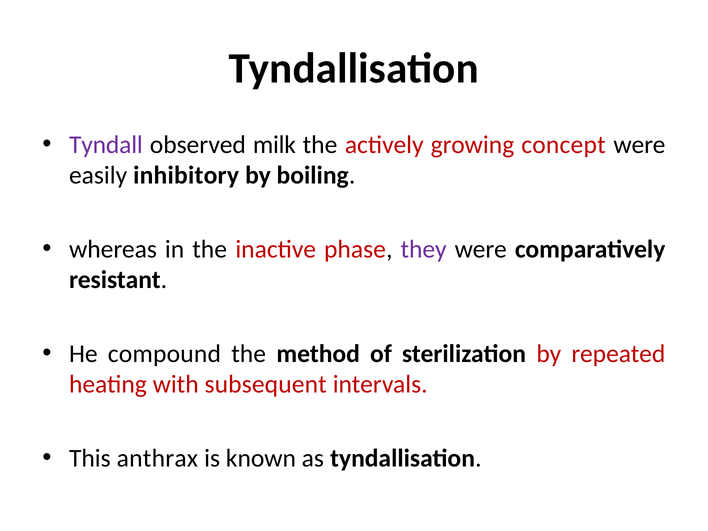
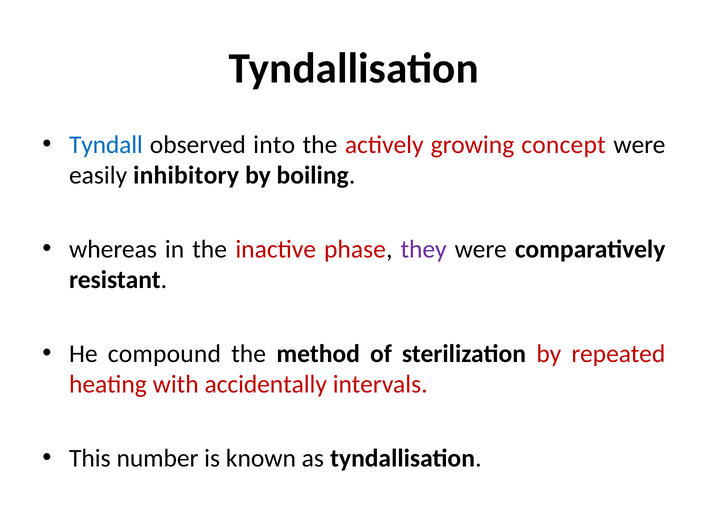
Tyndall colour: purple -> blue
milk: milk -> into
subsequent: subsequent -> accidentally
anthrax: anthrax -> number
